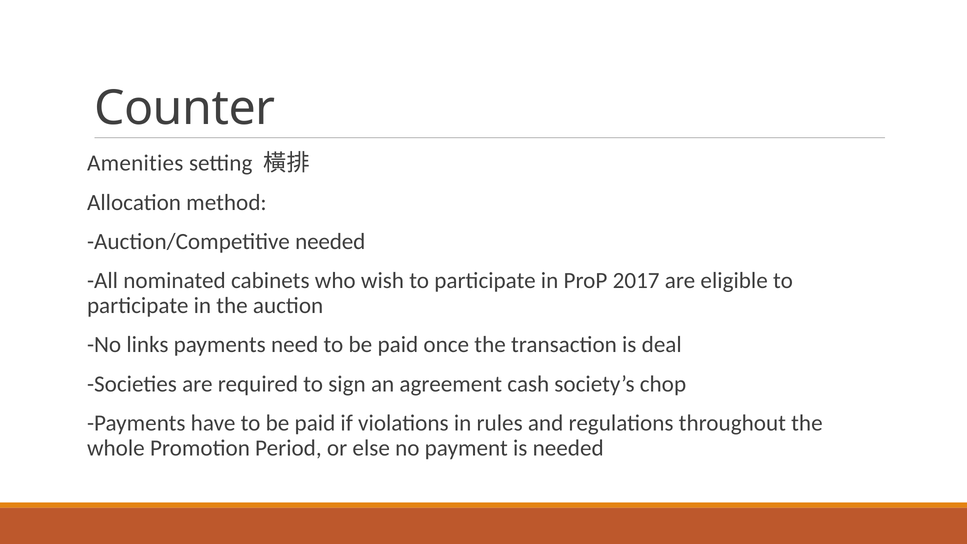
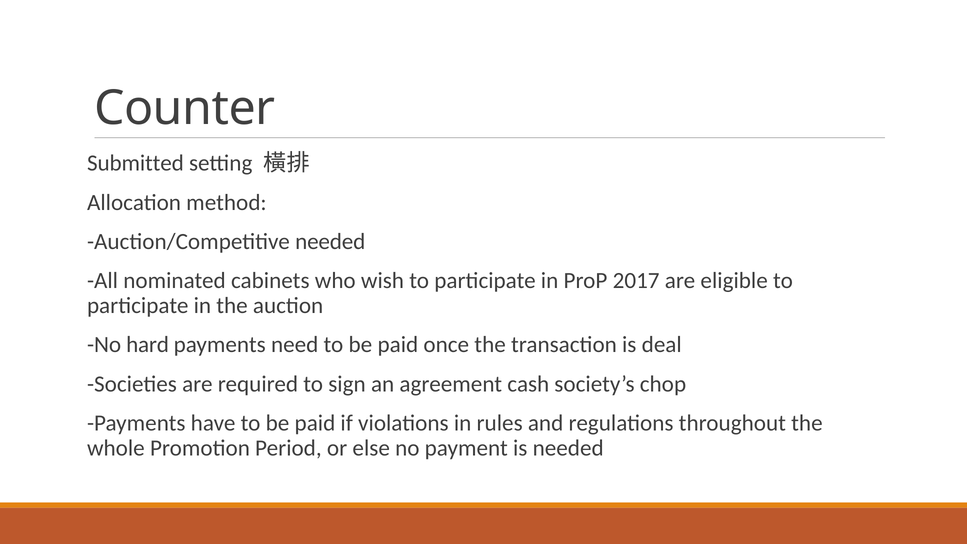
Amenities: Amenities -> Submitted
links: links -> hard
